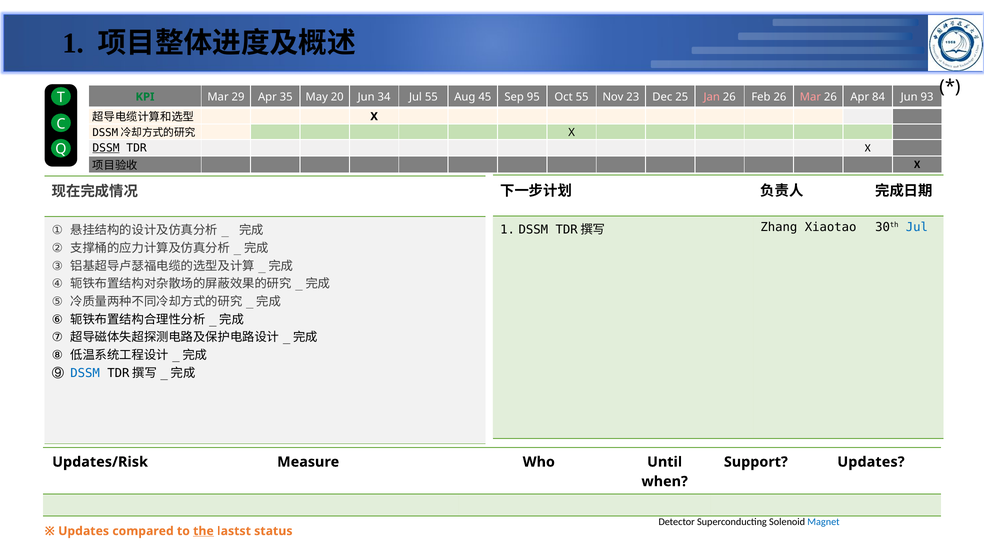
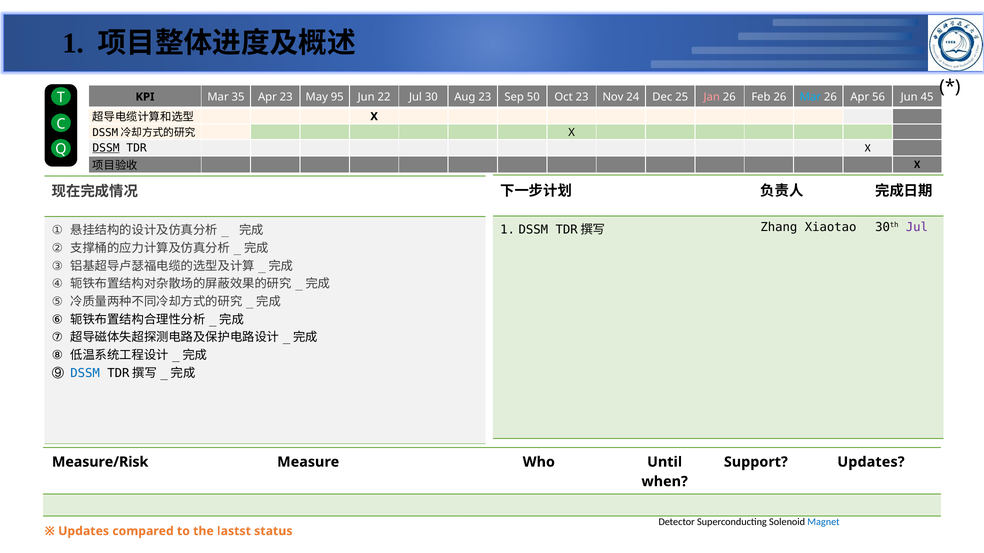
KPI colour: green -> black
29: 29 -> 35
Apr 35: 35 -> 23
20: 20 -> 95
34: 34 -> 22
Jul 55: 55 -> 30
Aug 45: 45 -> 23
95: 95 -> 50
Oct 55: 55 -> 23
23: 23 -> 24
Mar at (810, 97) colour: pink -> light blue
84: 84 -> 56
93: 93 -> 45
Jul at (917, 227) colour: blue -> purple
Updates/Risk: Updates/Risk -> Measure/Risk
the underline: present -> none
